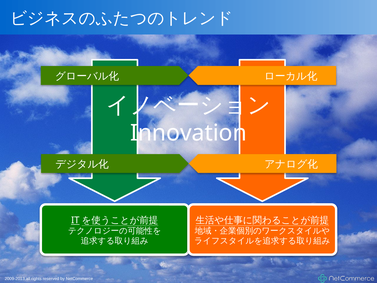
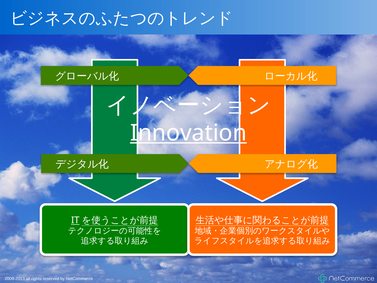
Innovation underline: none -> present
